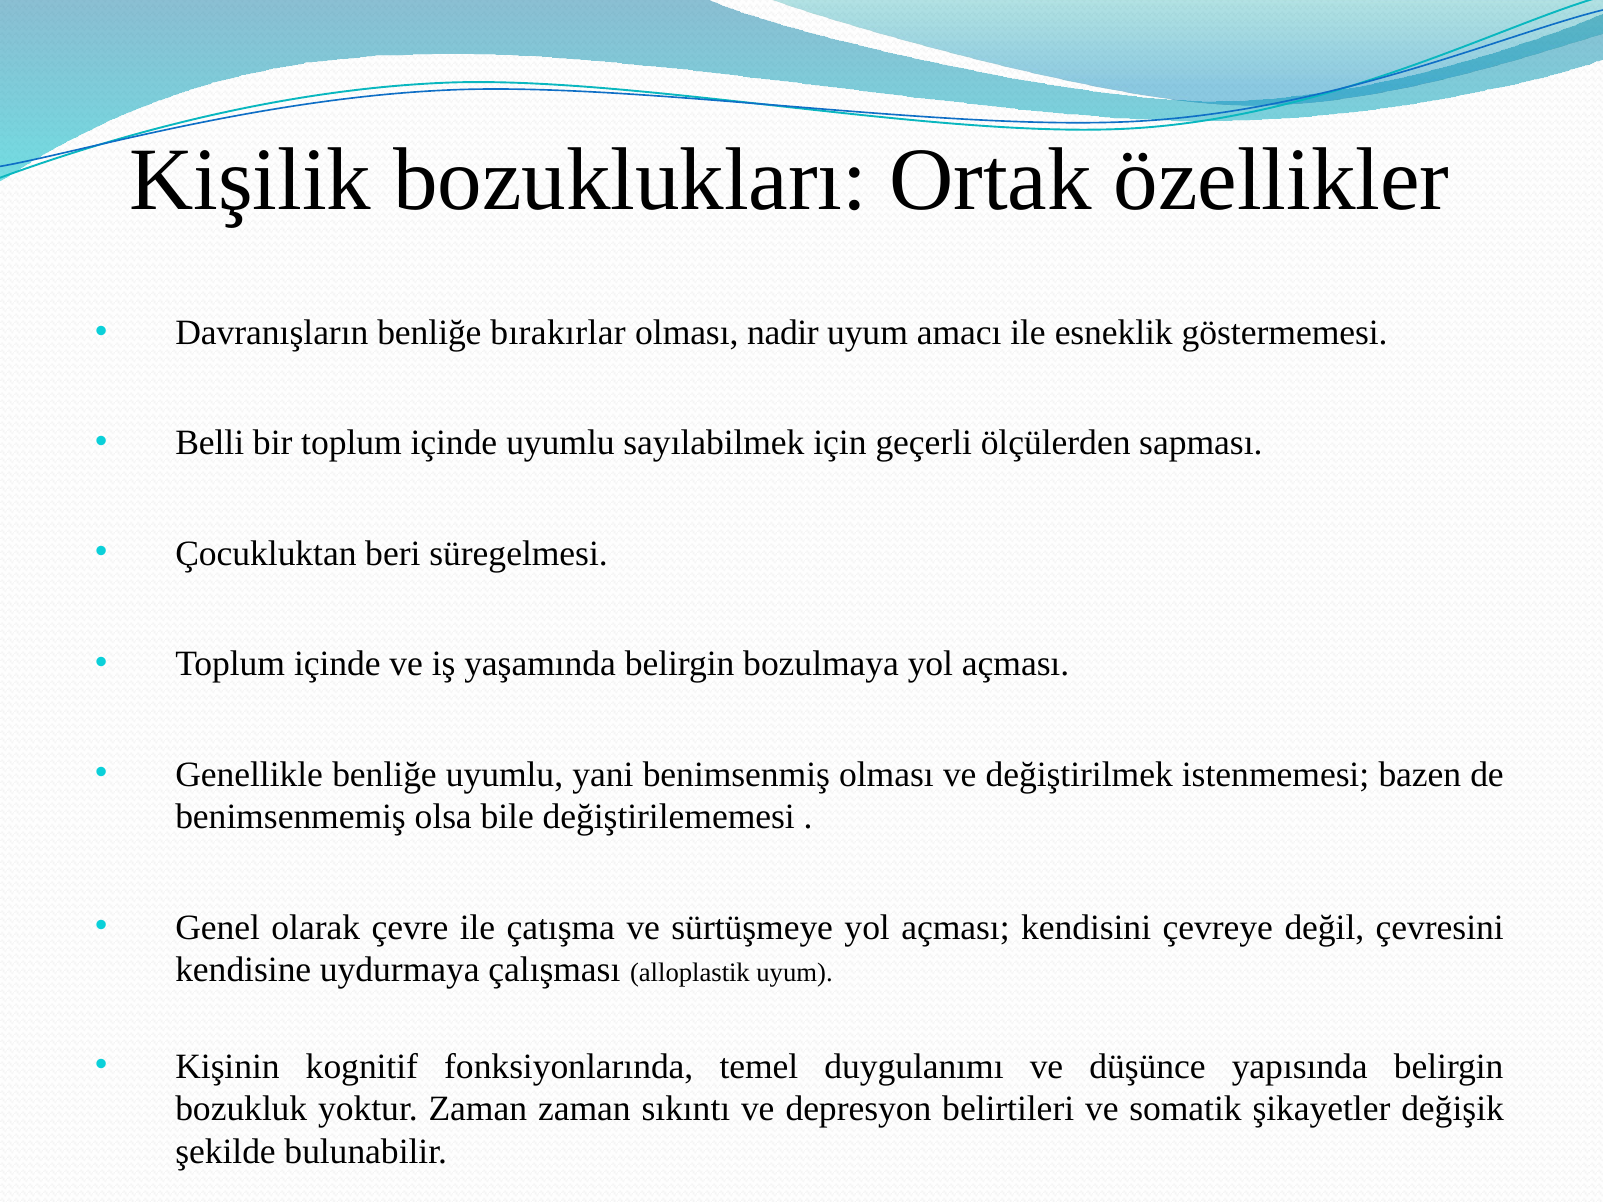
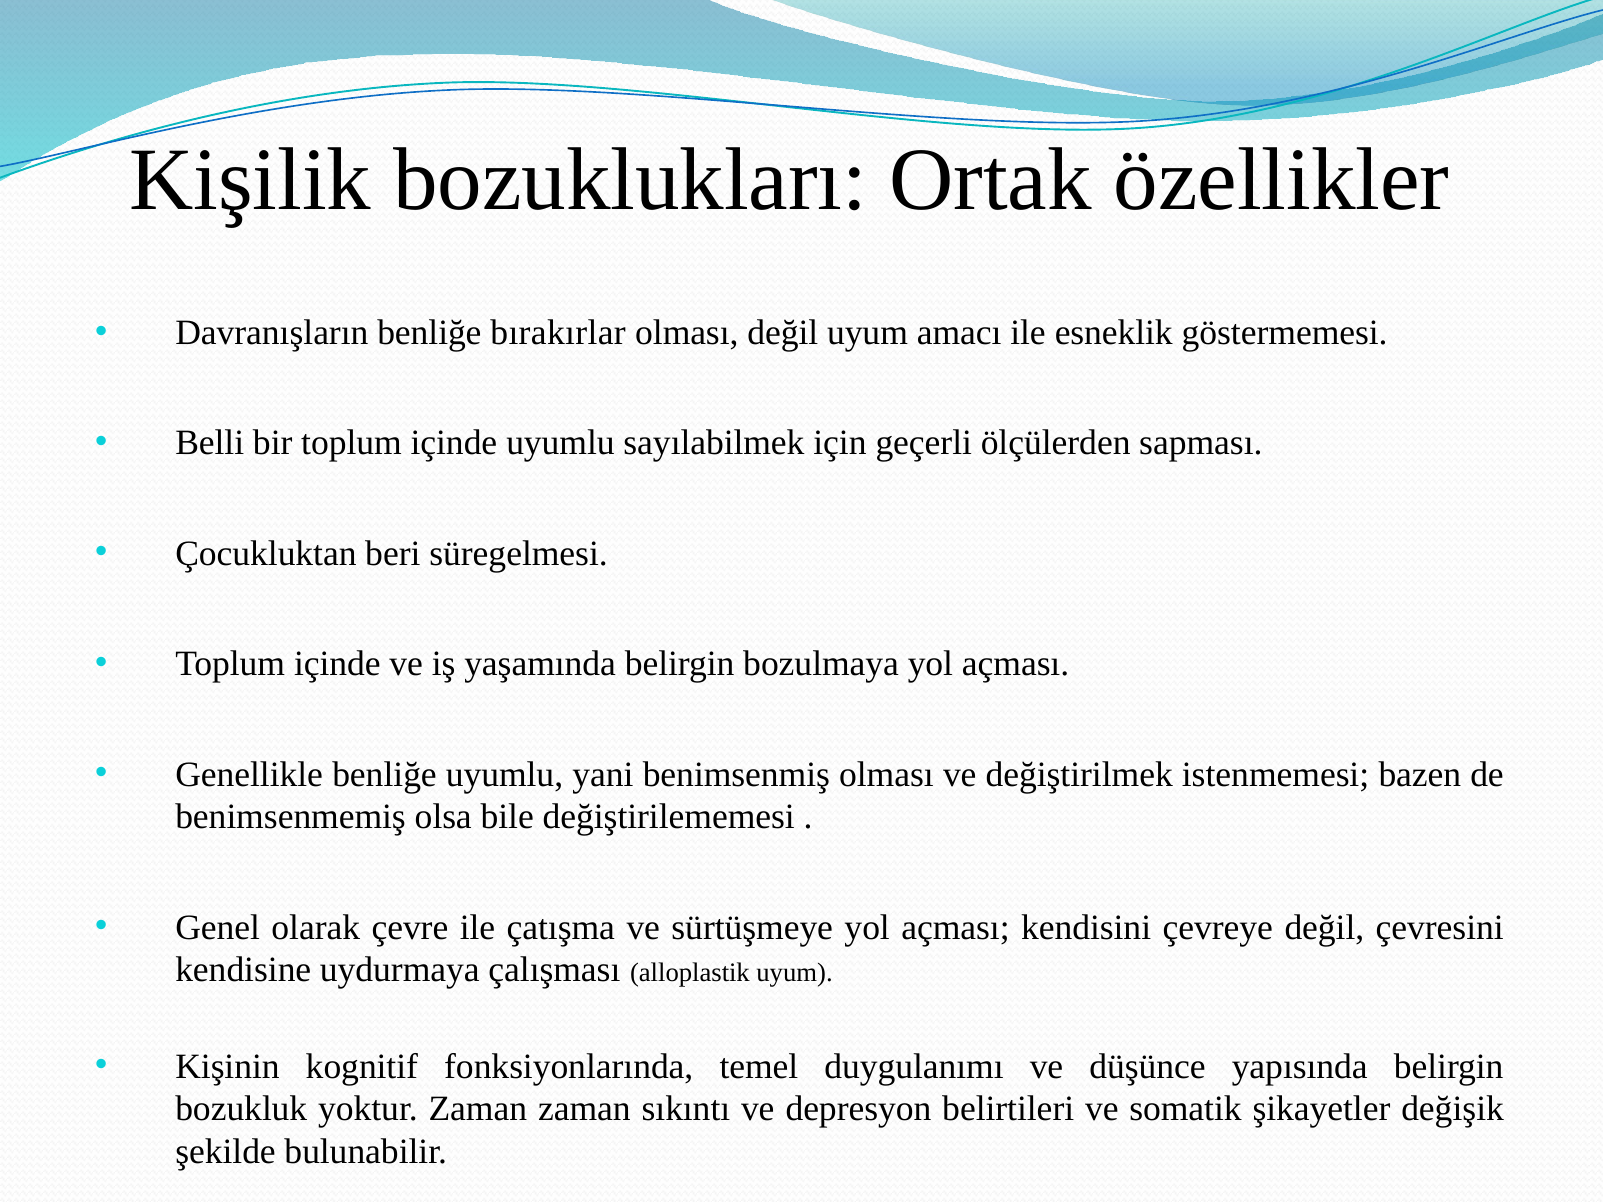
olması nadir: nadir -> değil
